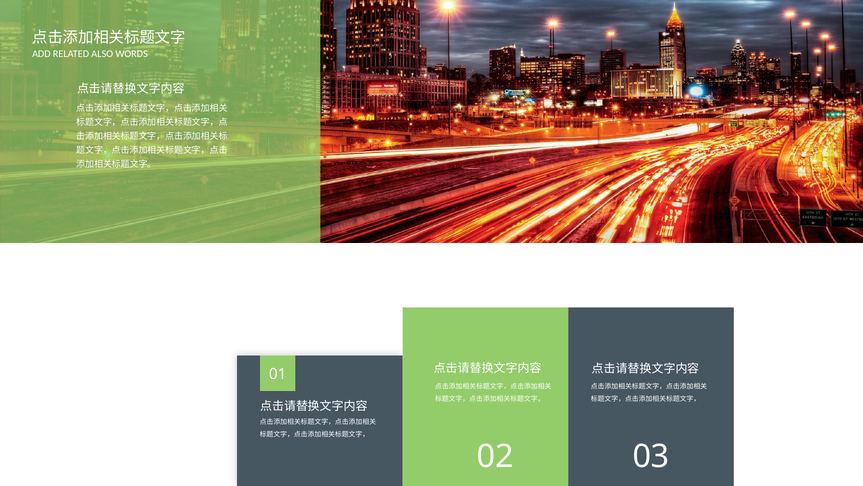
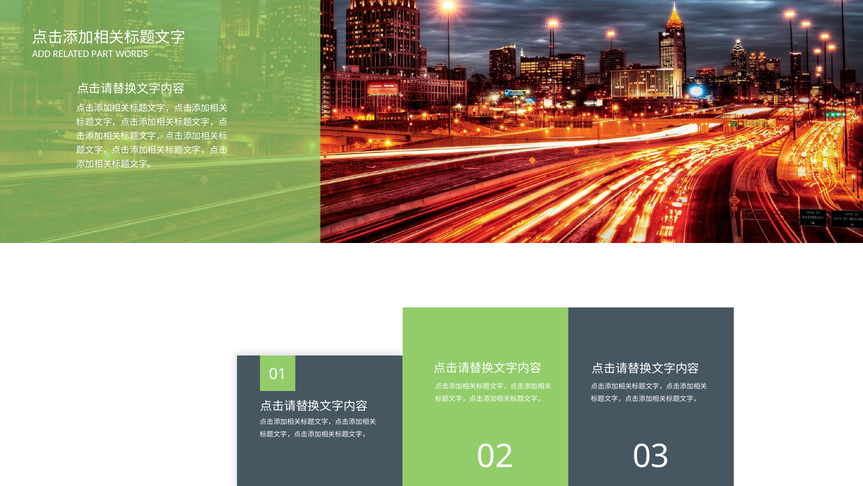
ALSO: ALSO -> PART
